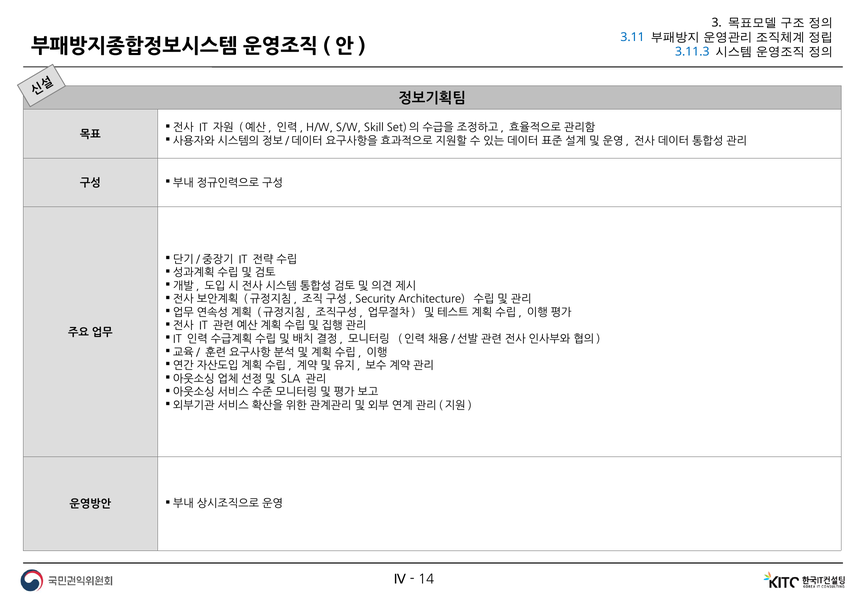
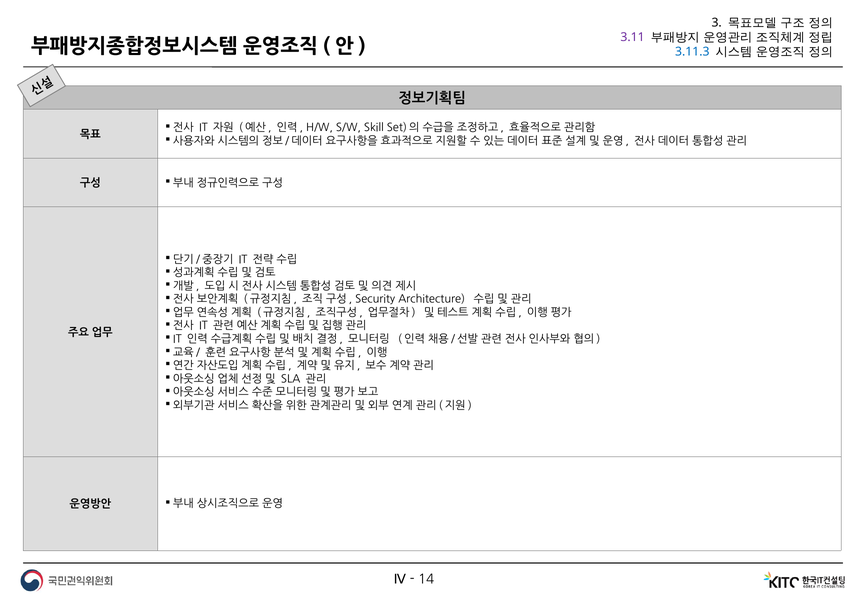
3.11 colour: blue -> purple
